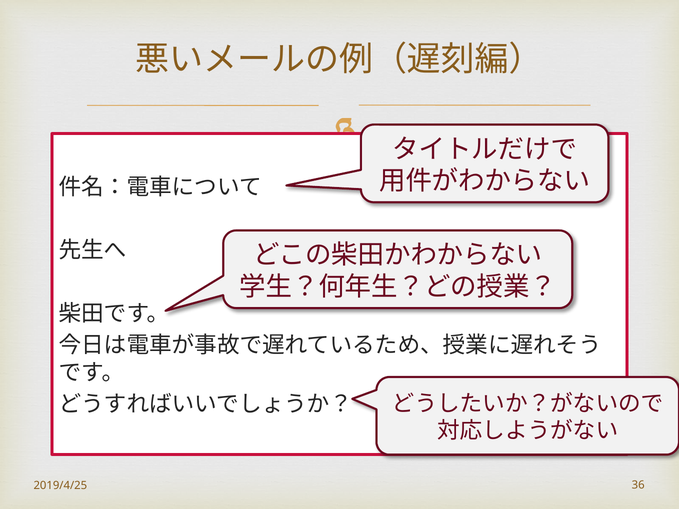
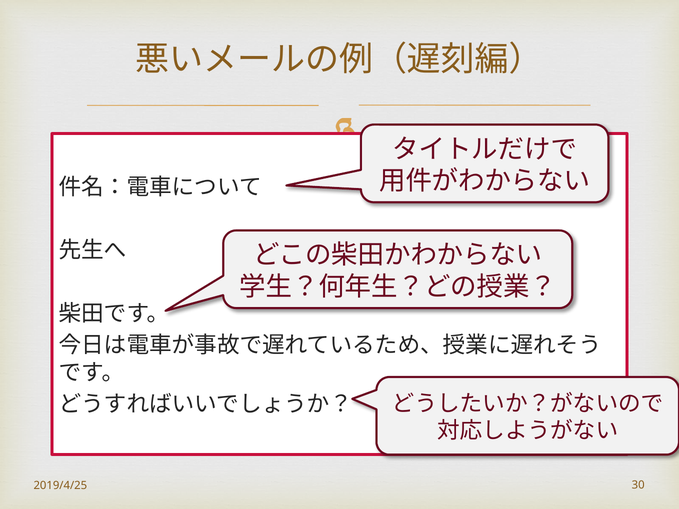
36: 36 -> 30
